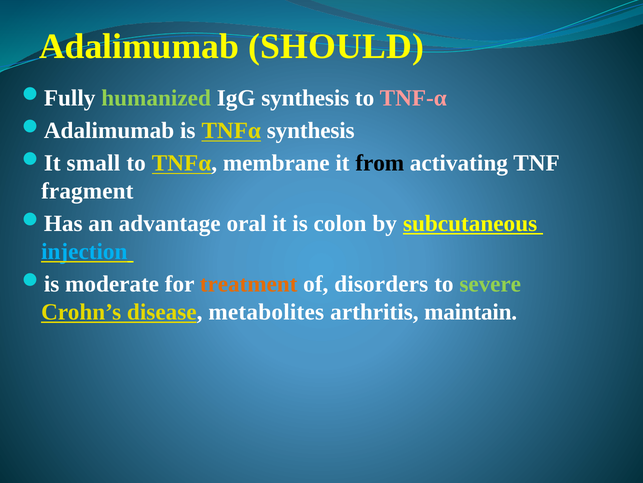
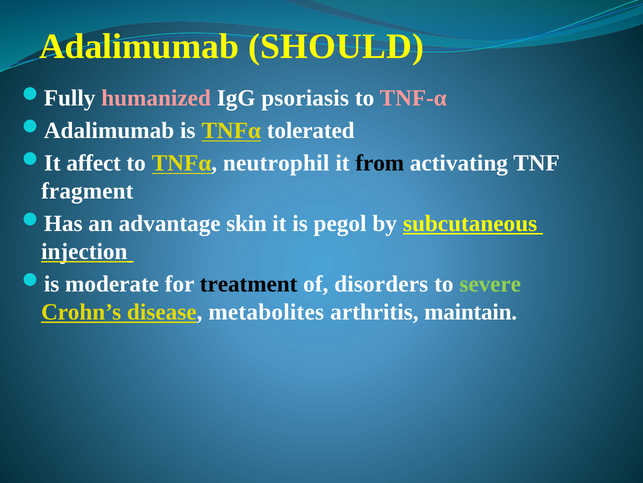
humanized colour: light green -> pink
IgG synthesis: synthesis -> psoriasis
TNFα synthesis: synthesis -> tolerated
small: small -> affect
membrane: membrane -> neutrophil
oral: oral -> skin
colon: colon -> pegol
injection colour: light blue -> white
treatment colour: orange -> black
